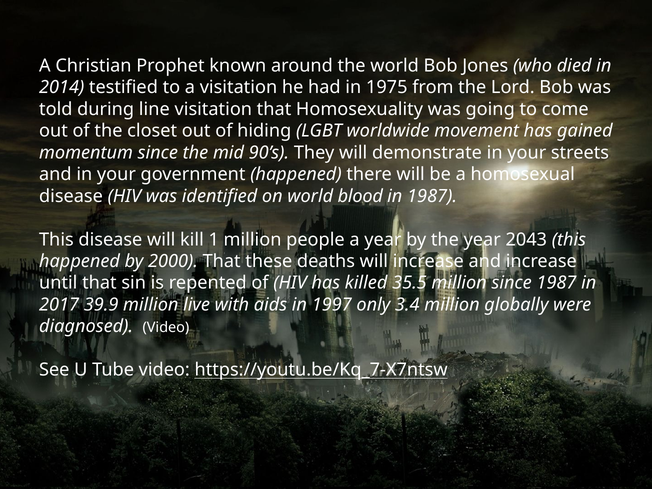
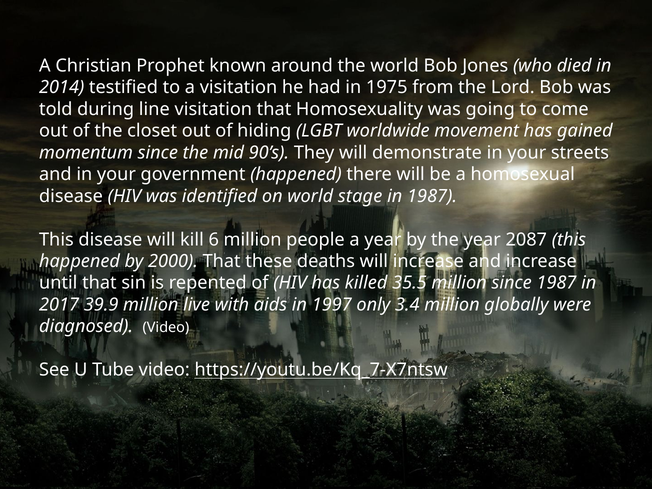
blood: blood -> stage
1: 1 -> 6
2043: 2043 -> 2087
